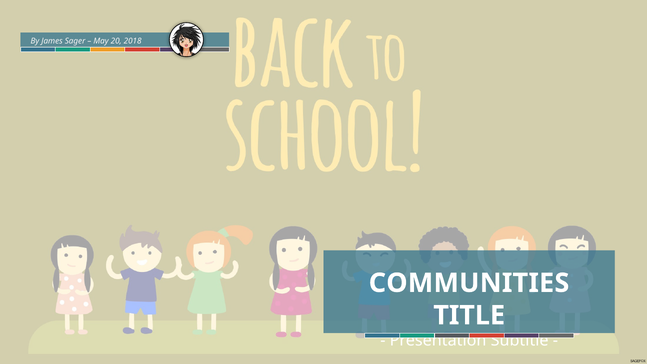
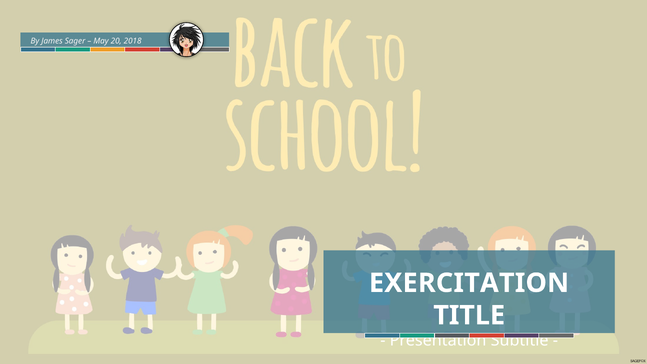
COMMUNITIES: COMMUNITIES -> EXERCITATION
